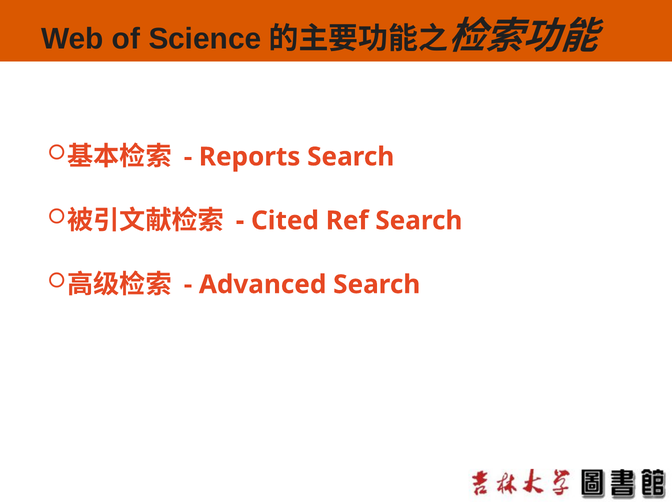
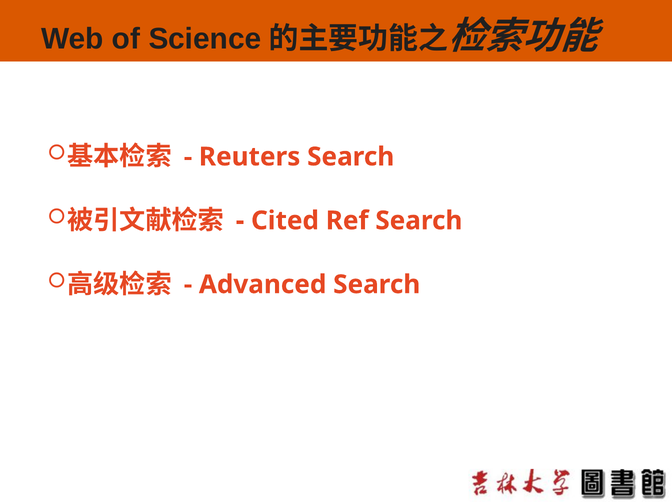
Reports: Reports -> Reuters
